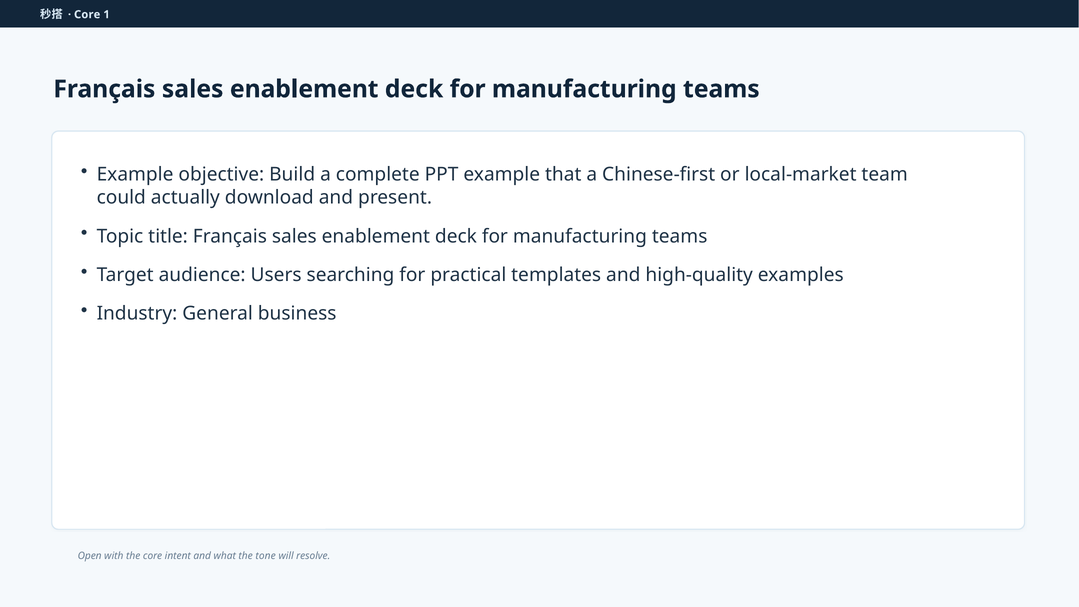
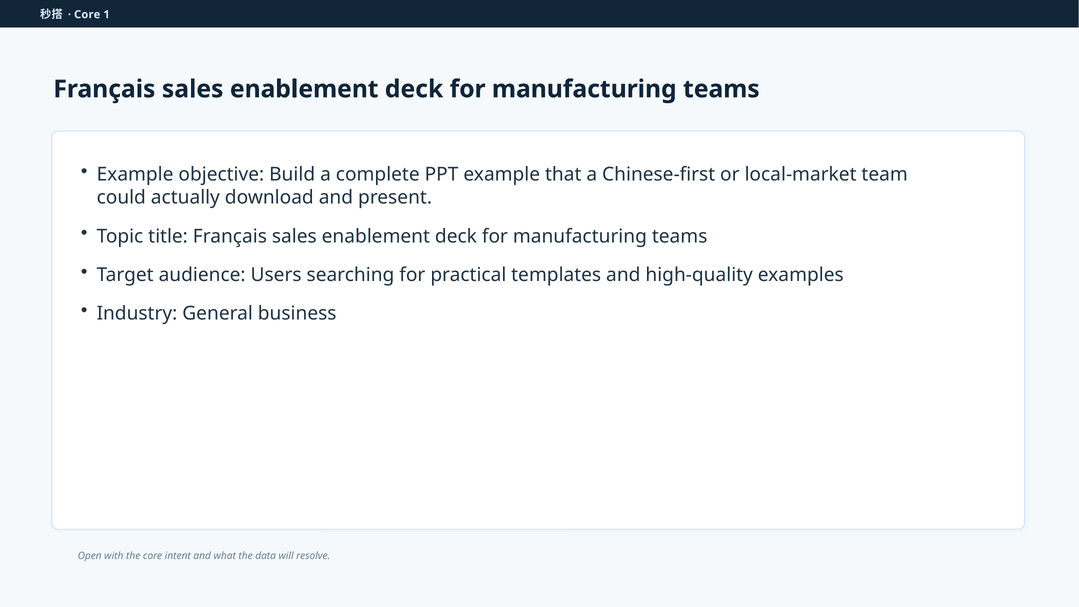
tone: tone -> data
